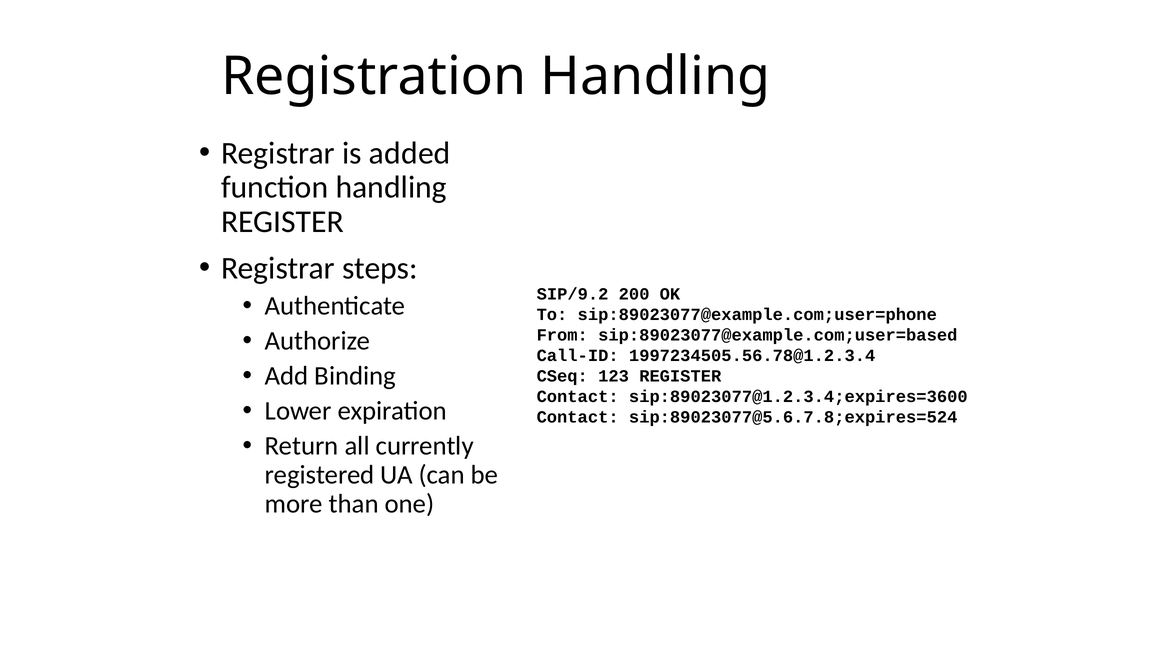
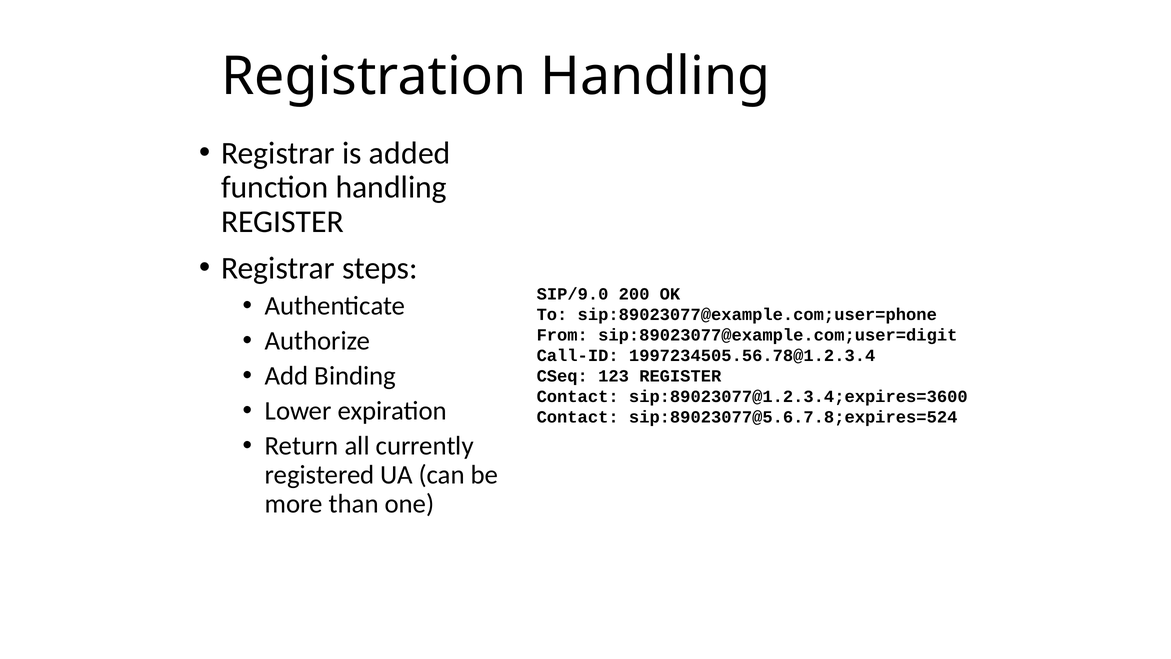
SIP/9.2: SIP/9.2 -> SIP/9.0
sip:89023077@example.com;user=based: sip:89023077@example.com;user=based -> sip:89023077@example.com;user=digit
